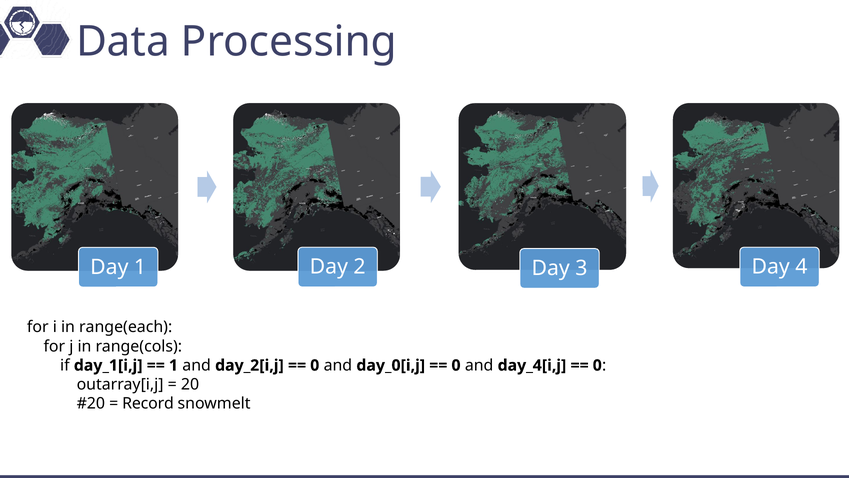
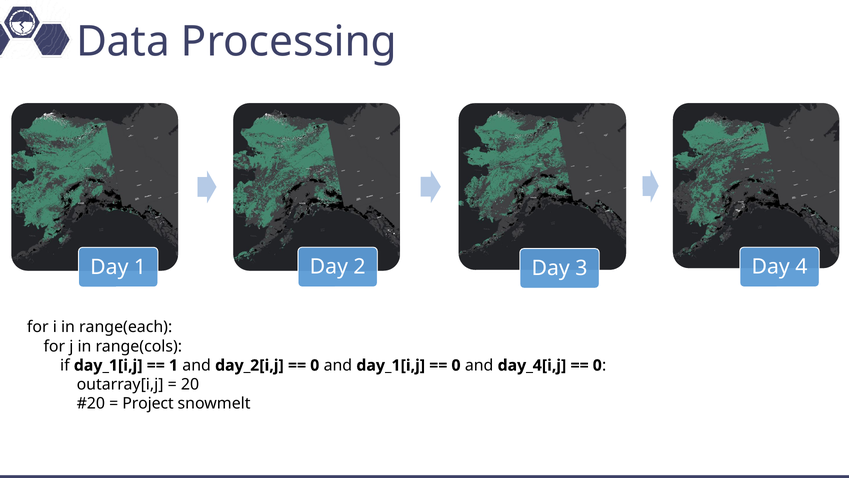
and day_0[i,j: day_0[i,j -> day_1[i,j
Record: Record -> Project
